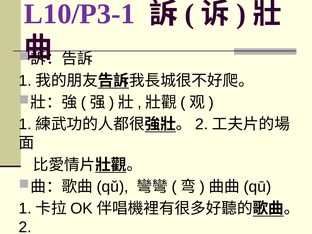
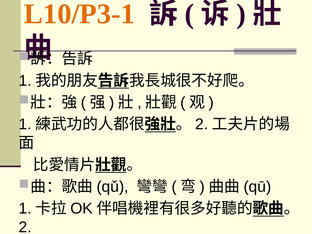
L10/P3-1 colour: purple -> orange
